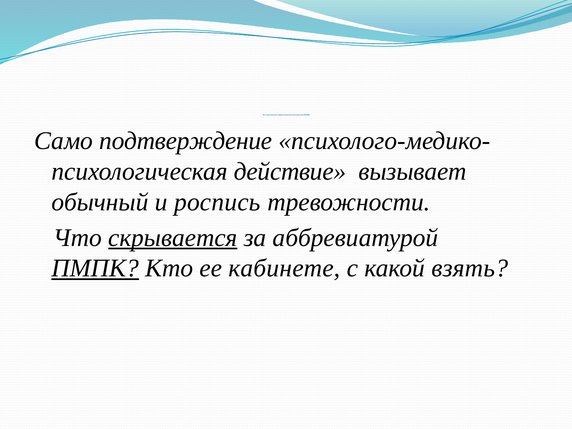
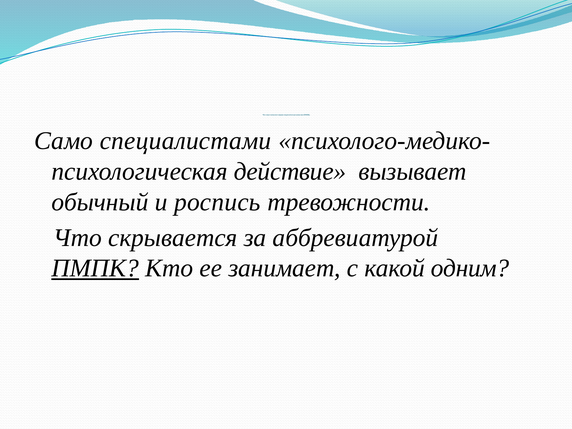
подтверждение: подтверждение -> специалистами
скрывается underline: present -> none
кабинете: кабинете -> занимает
взять: взять -> одним
